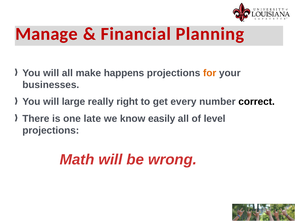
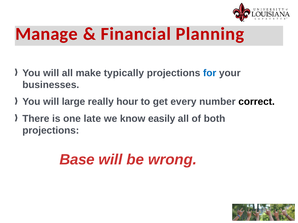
happens: happens -> typically
for colour: orange -> blue
right: right -> hour
level: level -> both
Math: Math -> Base
